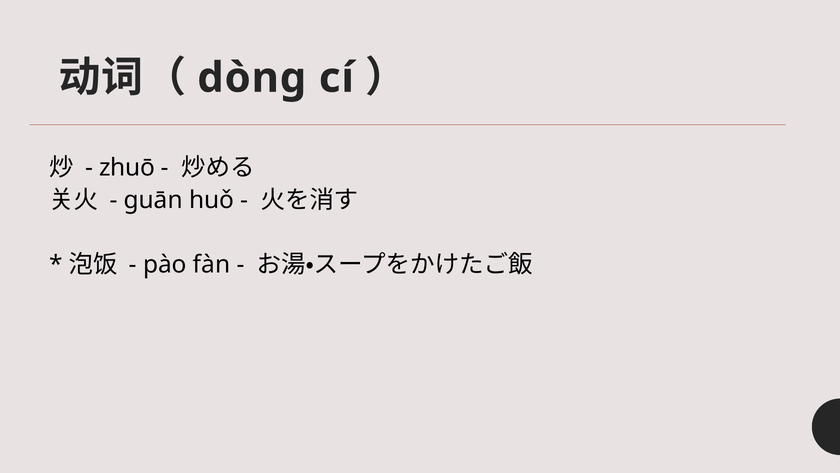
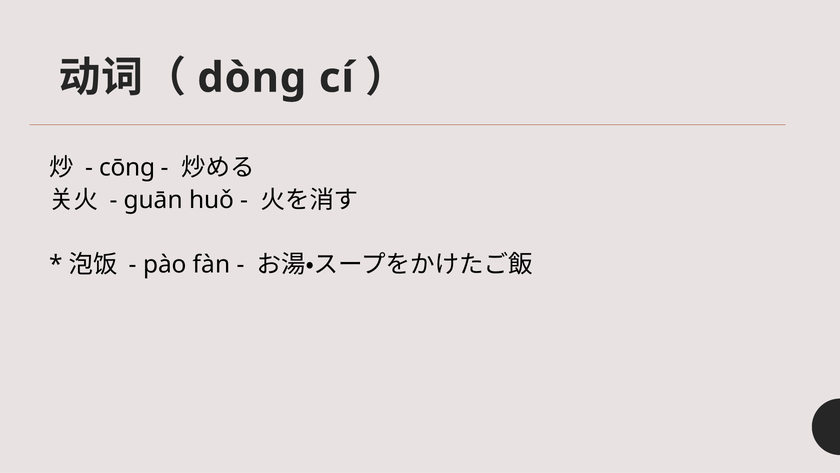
zhuō: zhuō -> cōng
